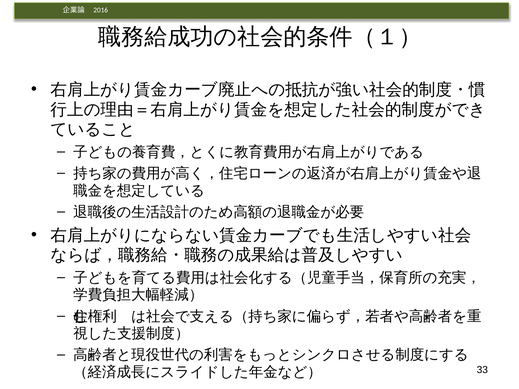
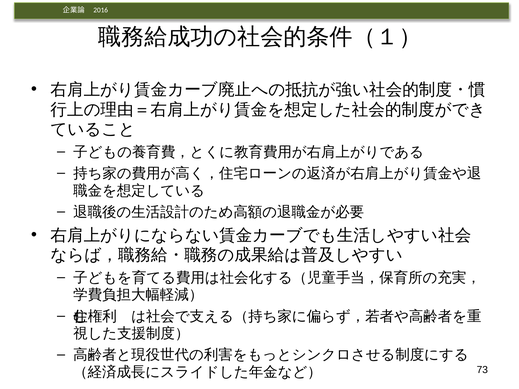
33: 33 -> 73
